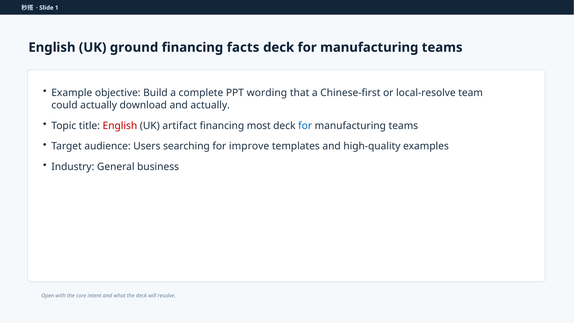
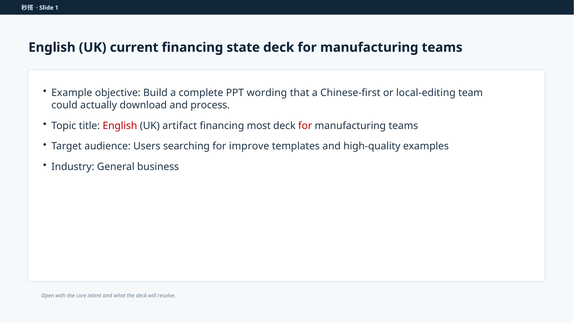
ground: ground -> current
facts: facts -> state
local-resolve: local-resolve -> local-editing
and actually: actually -> process
for at (305, 126) colour: blue -> red
